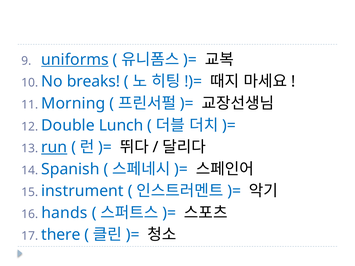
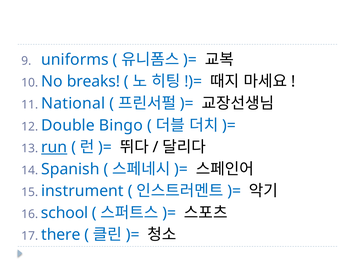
uniforms underline: present -> none
Morning: Morning -> National
Lunch: Lunch -> Bingo
hands: hands -> school
